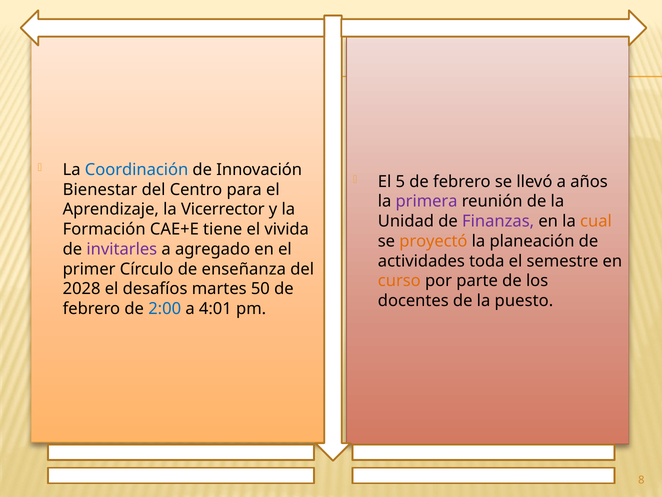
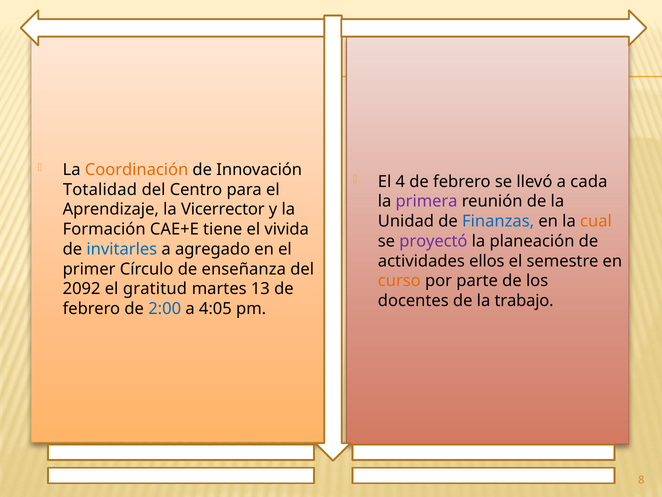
Coordinación colour: blue -> orange
5: 5 -> 4
años: años -> cada
Bienestar: Bienestar -> Totalidad
Finanzas colour: purple -> blue
proyectó colour: orange -> purple
invitarles colour: purple -> blue
toda: toda -> ellos
2028: 2028 -> 2092
desafíos: desafíos -> gratitud
50: 50 -> 13
puesto: puesto -> trabajo
4:01: 4:01 -> 4:05
